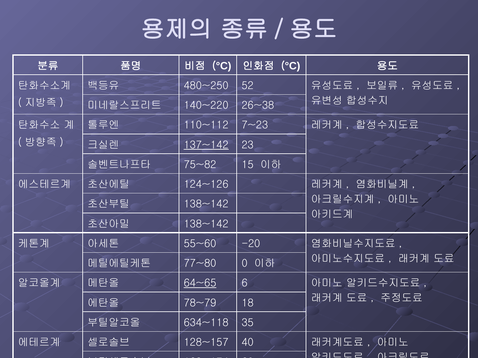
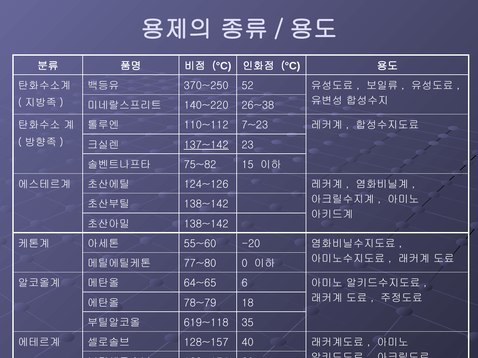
480~250: 480~250 -> 370~250
64~65 underline: present -> none
634~118: 634~118 -> 619~118
